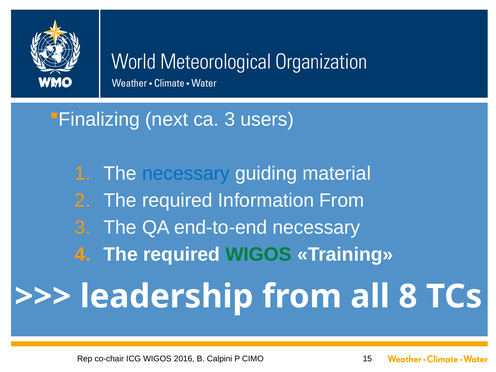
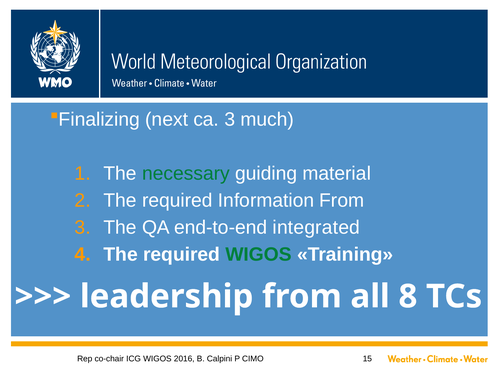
users: users -> much
necessary at (186, 173) colour: blue -> green
end-to-end necessary: necessary -> integrated
